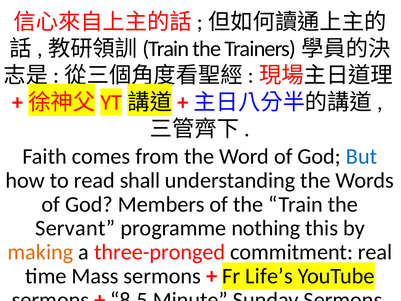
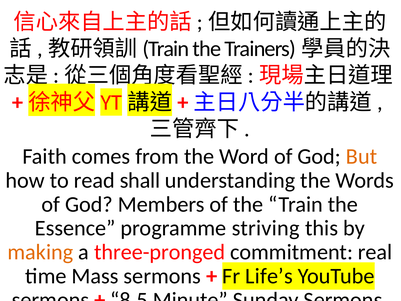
But colour: blue -> orange
Servant: Servant -> Essence
nothing: nothing -> striving
